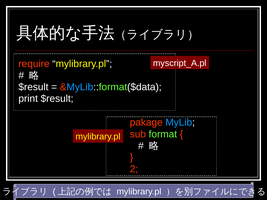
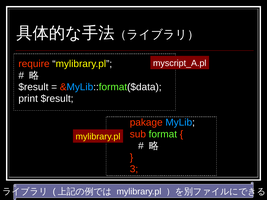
2: 2 -> 3
